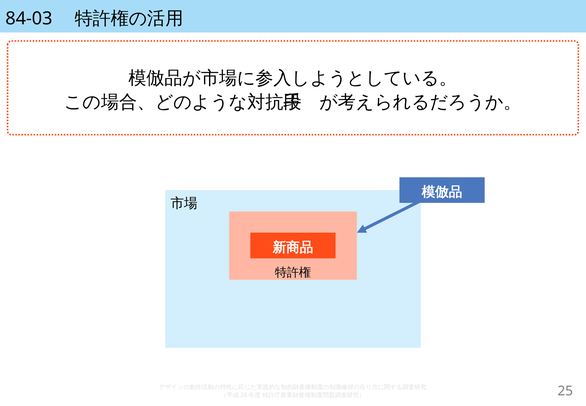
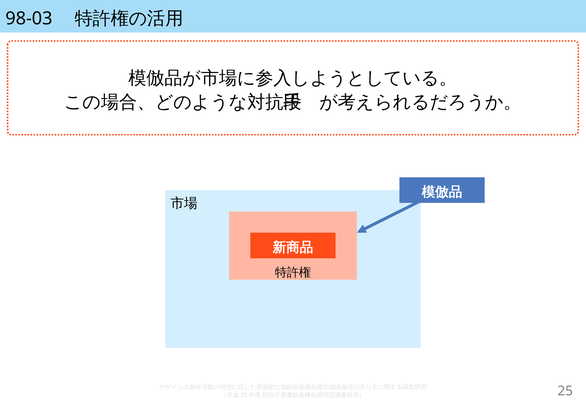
84-03: 84-03 -> 98-03
